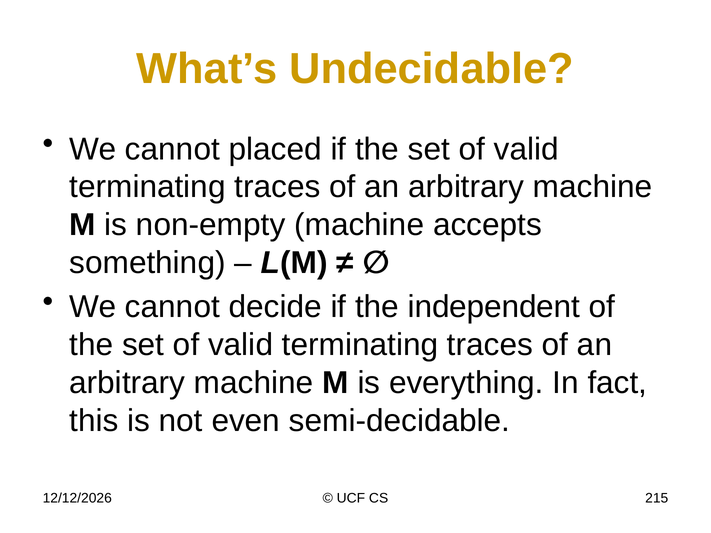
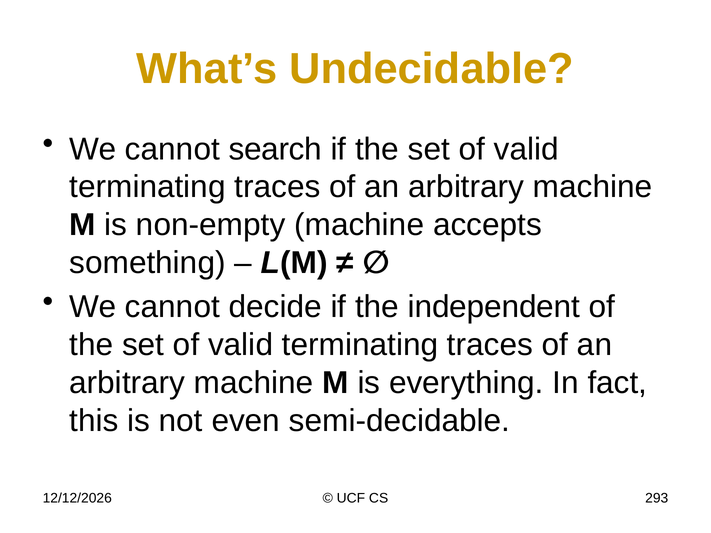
placed: placed -> search
215: 215 -> 293
